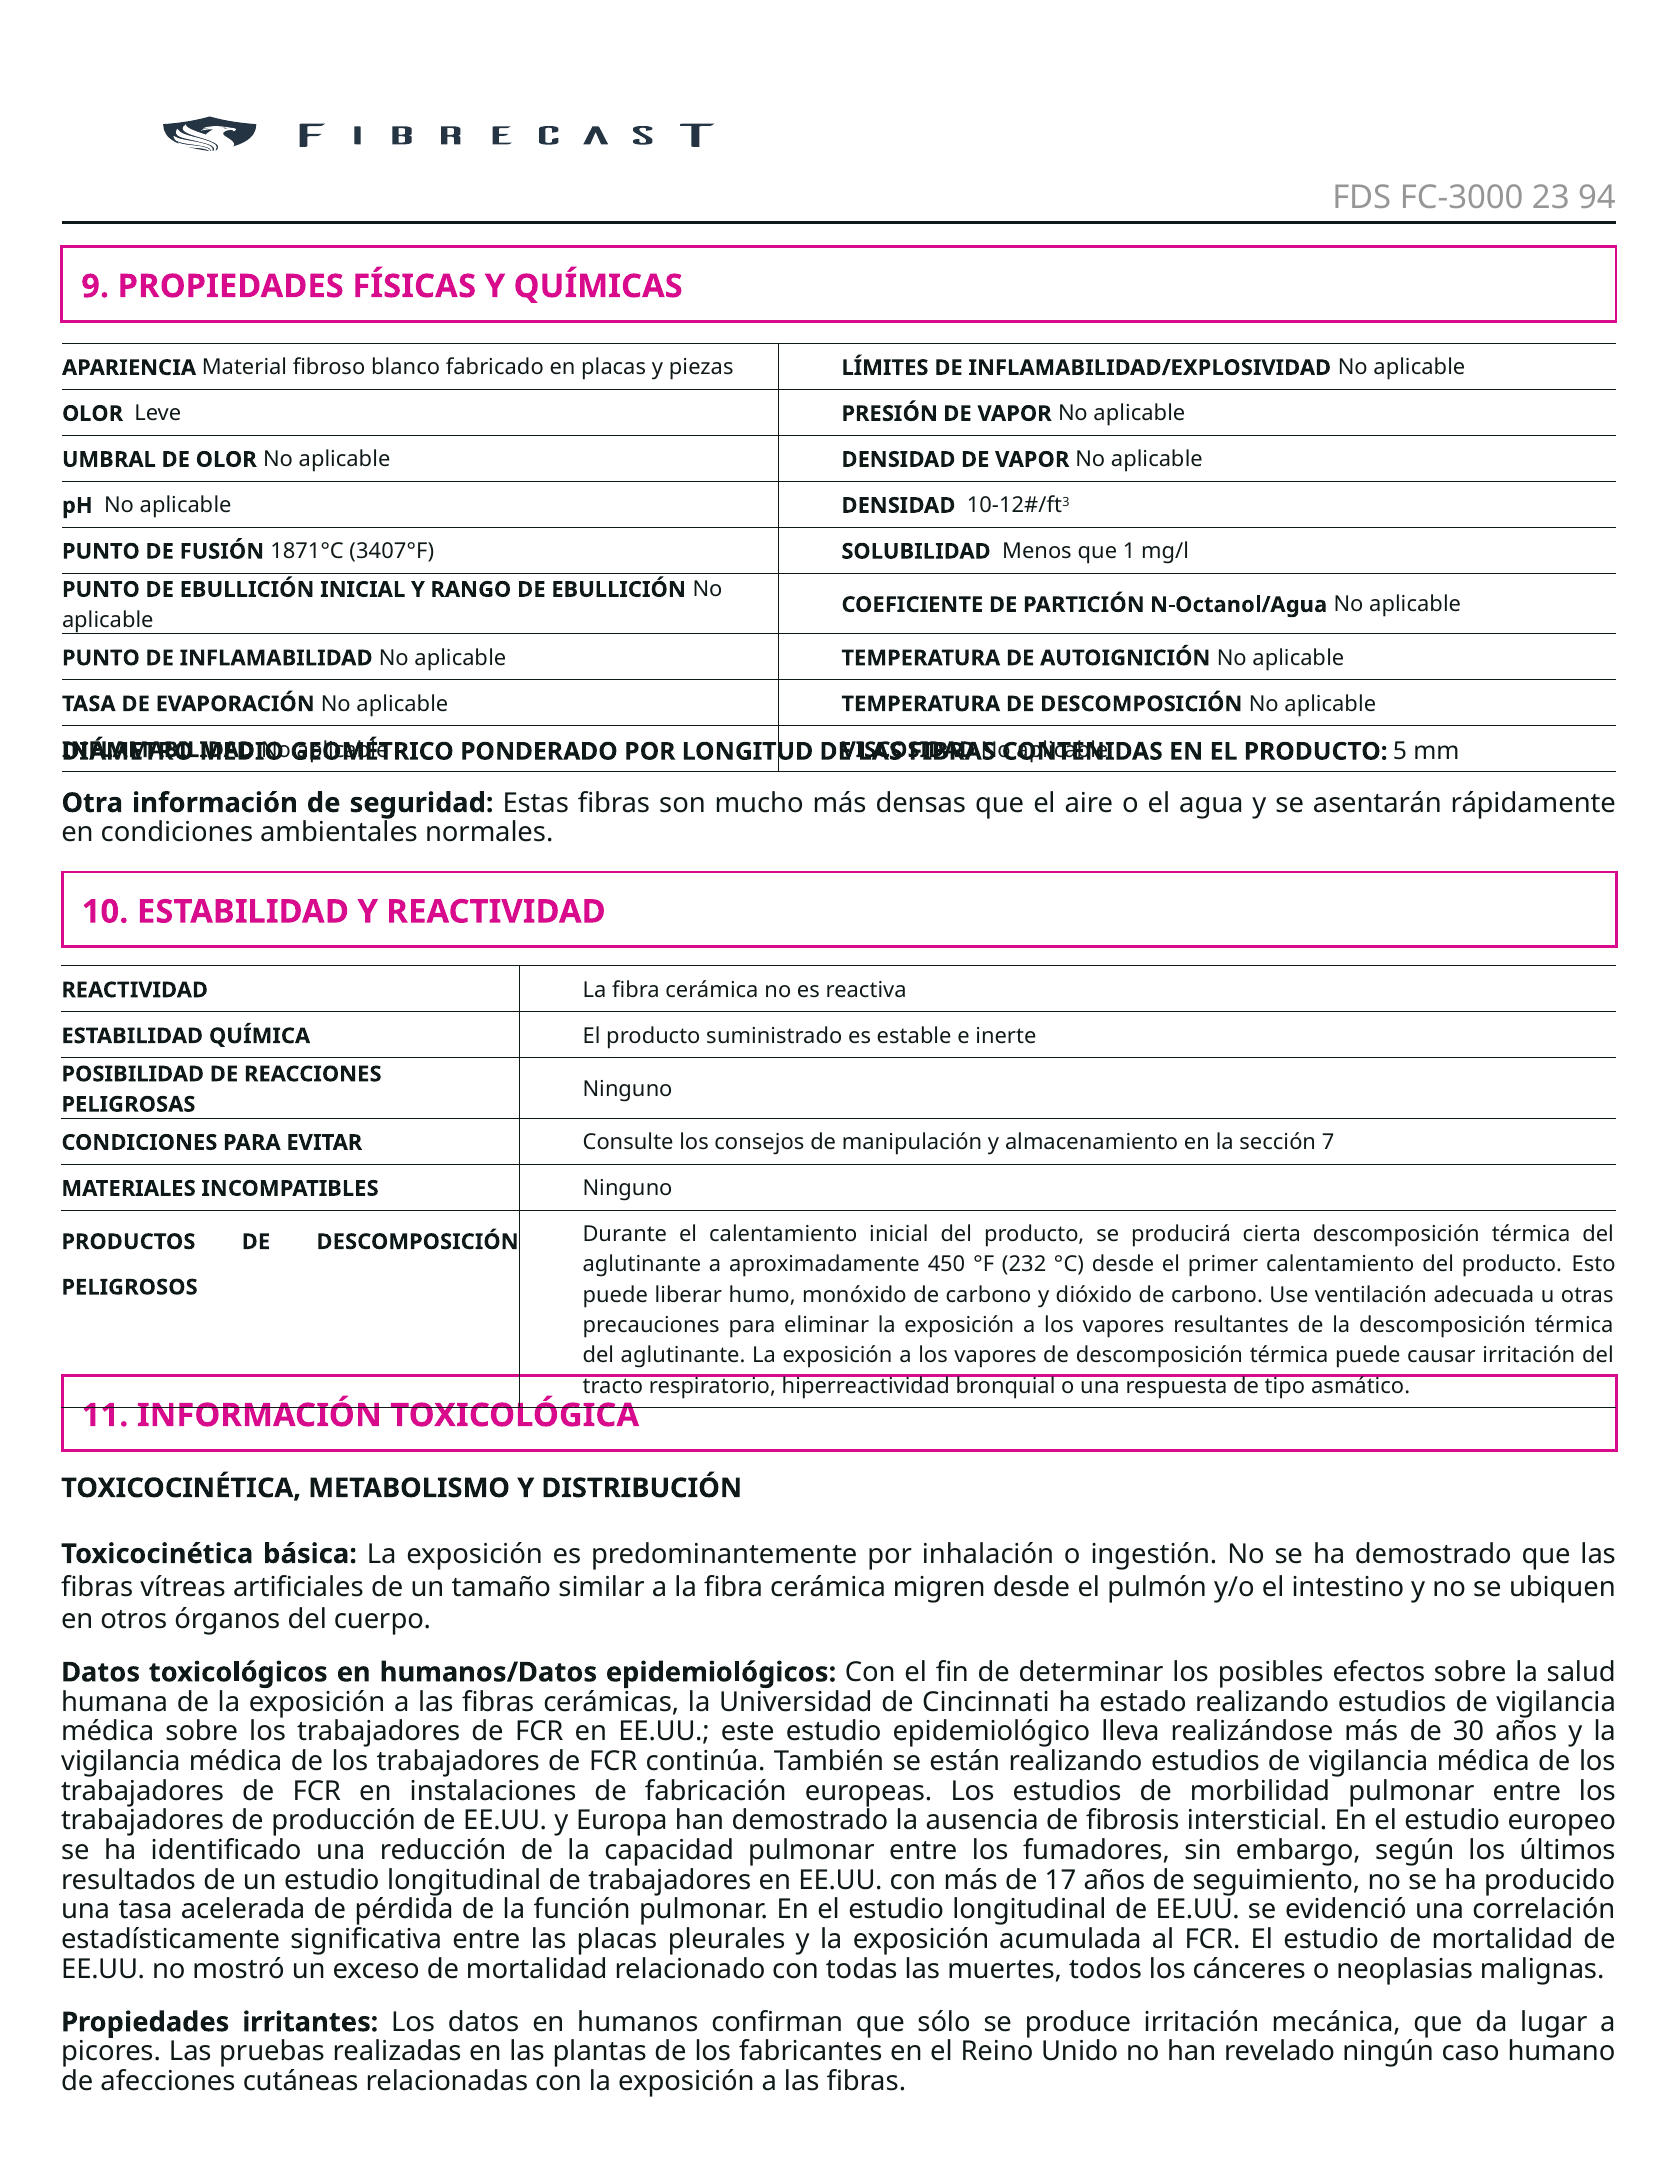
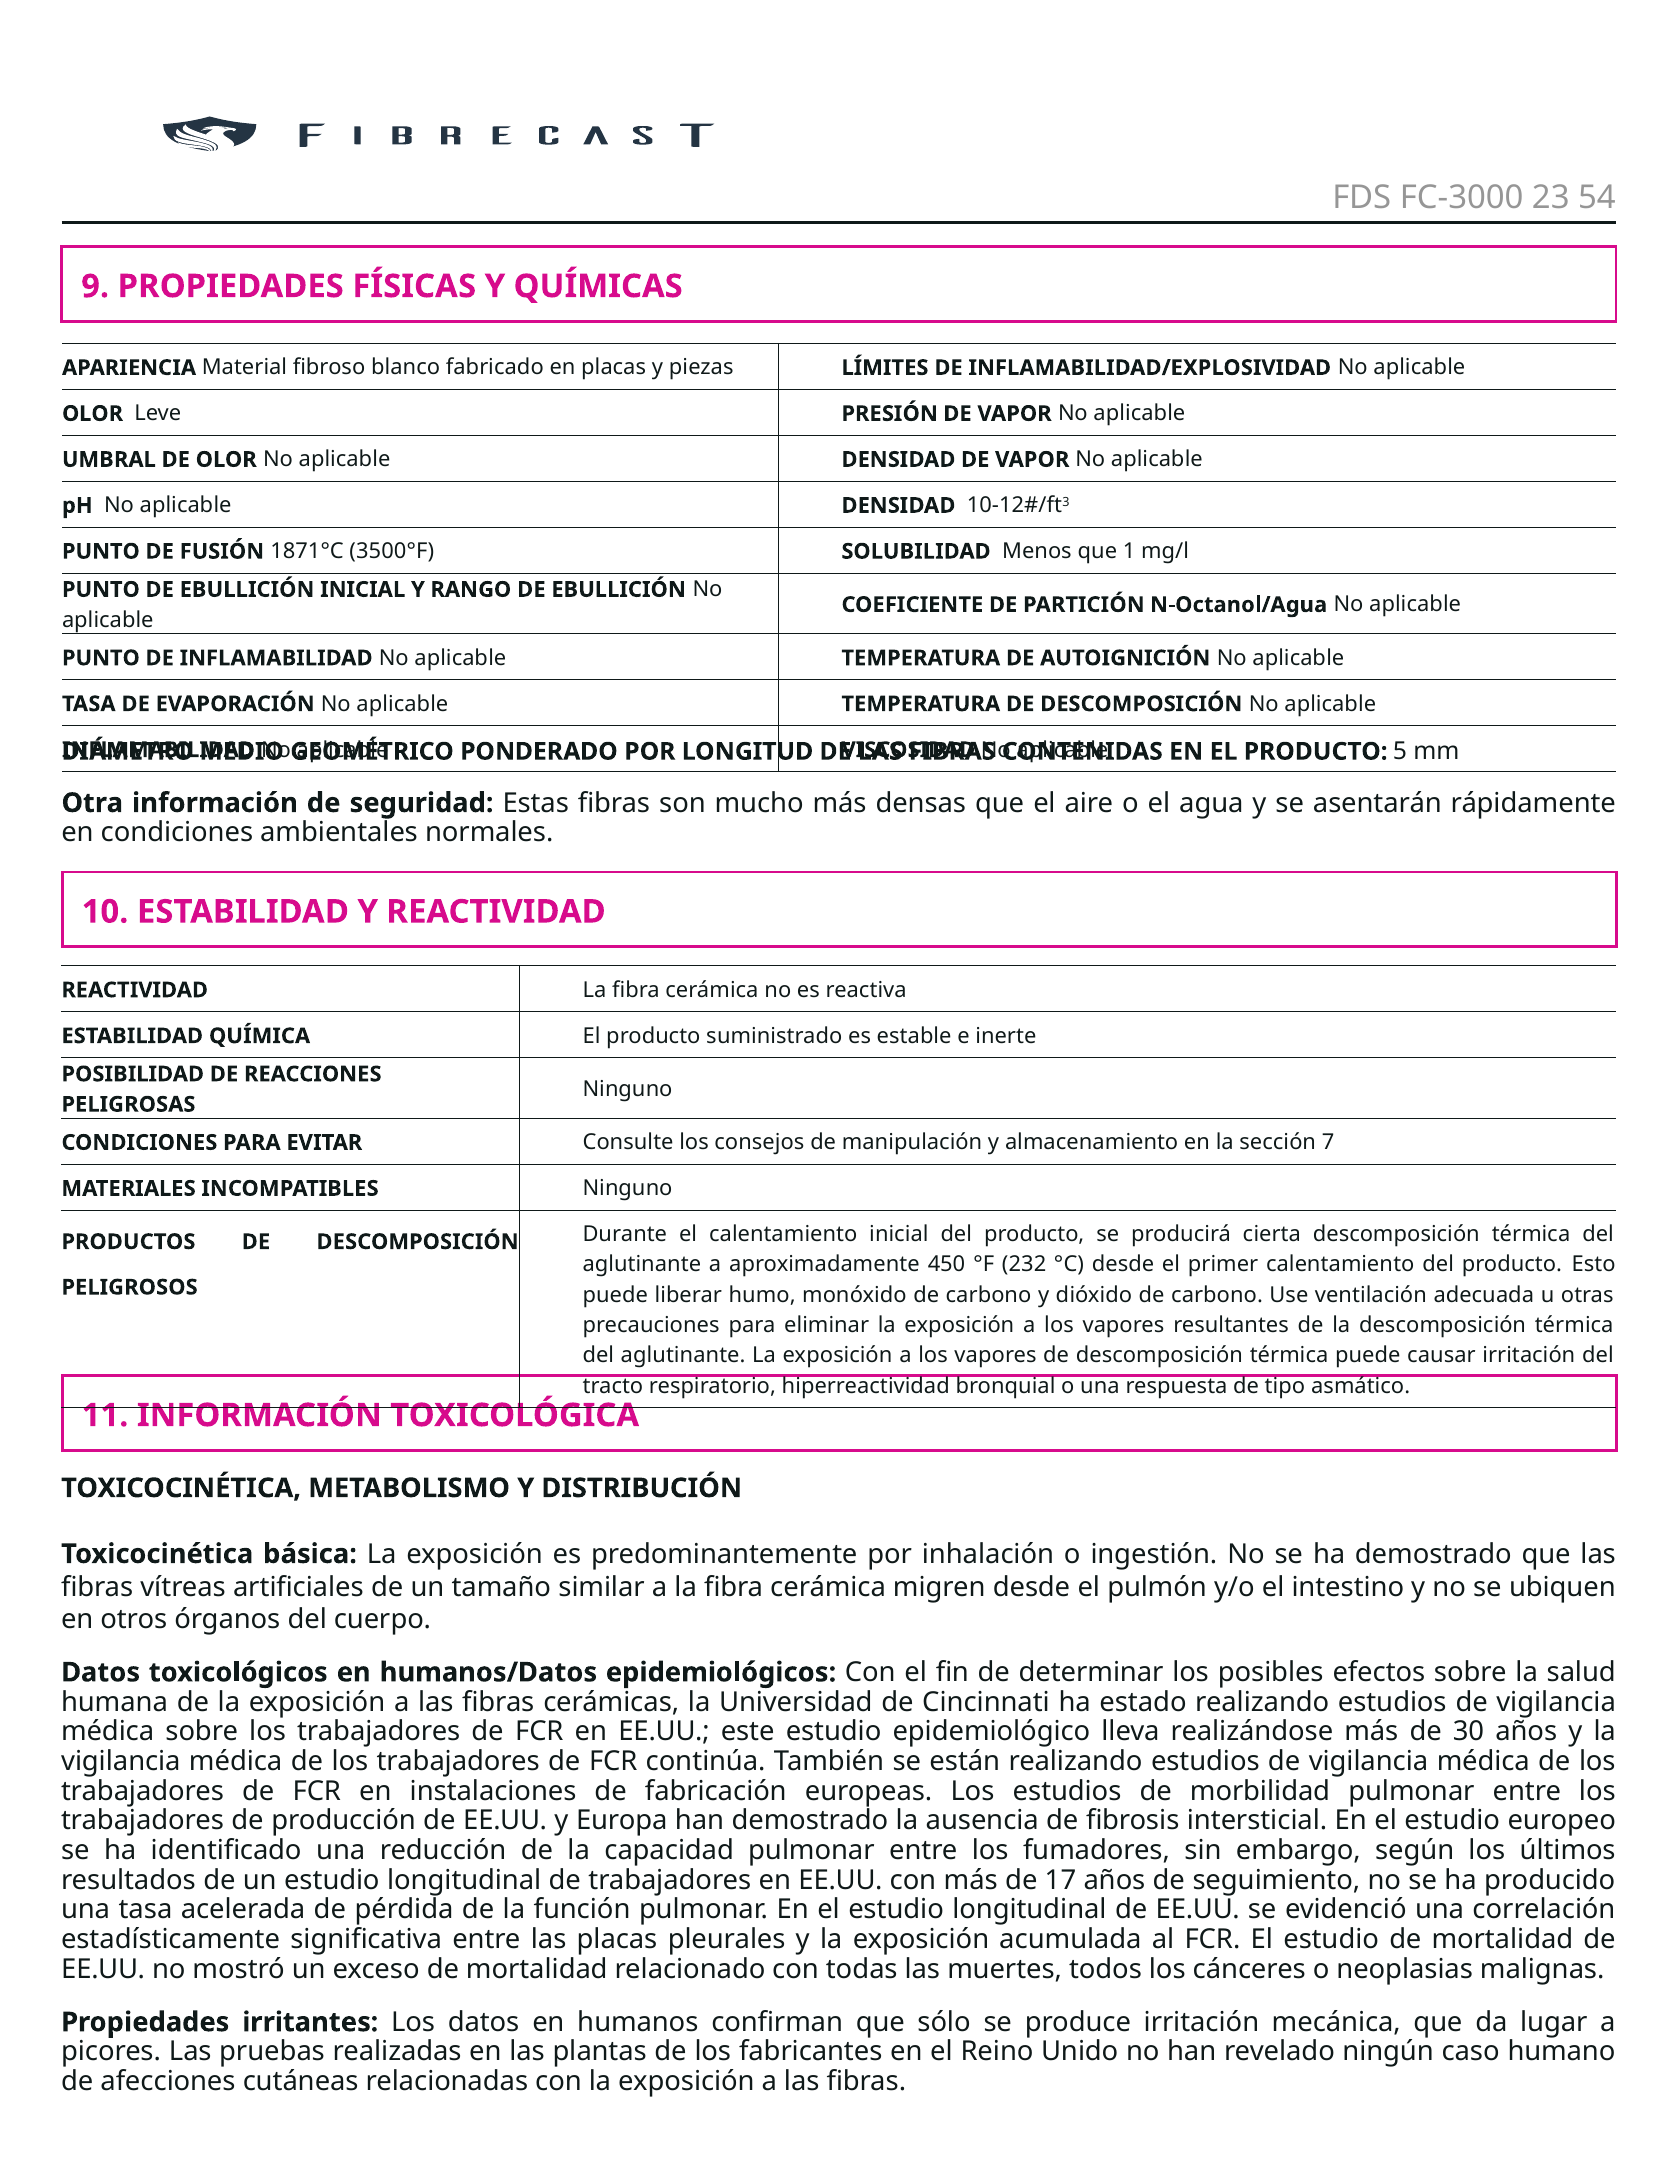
94: 94 -> 54
3407°F: 3407°F -> 3500°F
